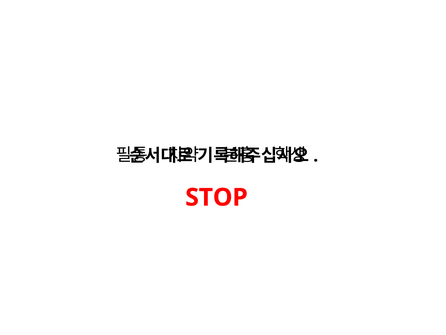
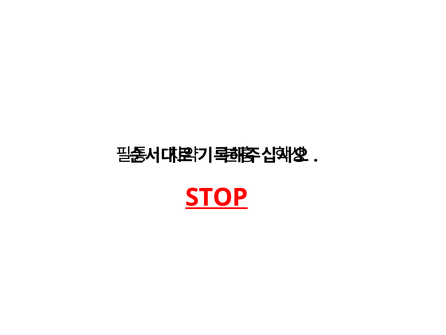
STOP underline: none -> present
